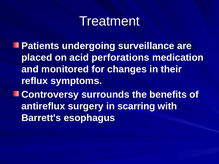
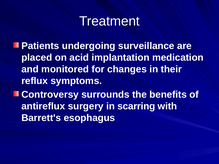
perforations: perforations -> implantation
